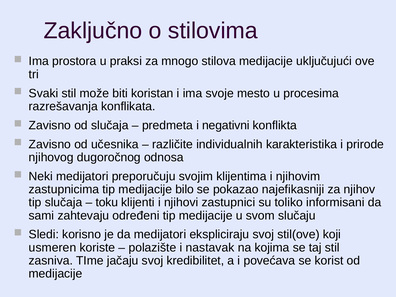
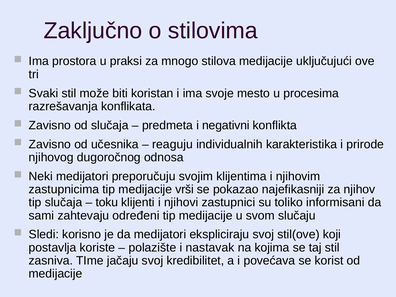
različite: različite -> reaguju
bilo: bilo -> vrši
usmeren: usmeren -> postavlja
